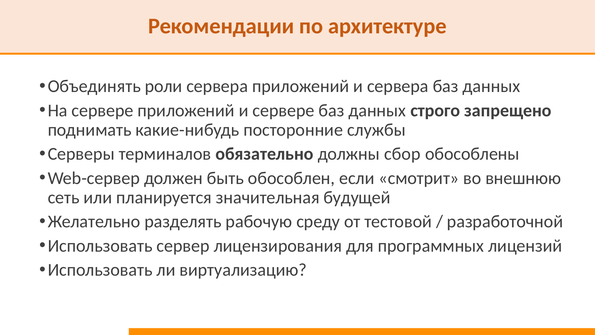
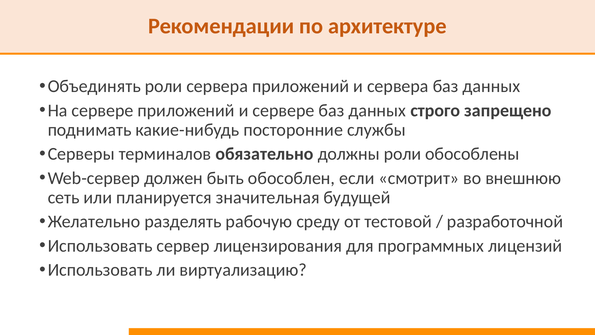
должны сбор: сбор -> роли
